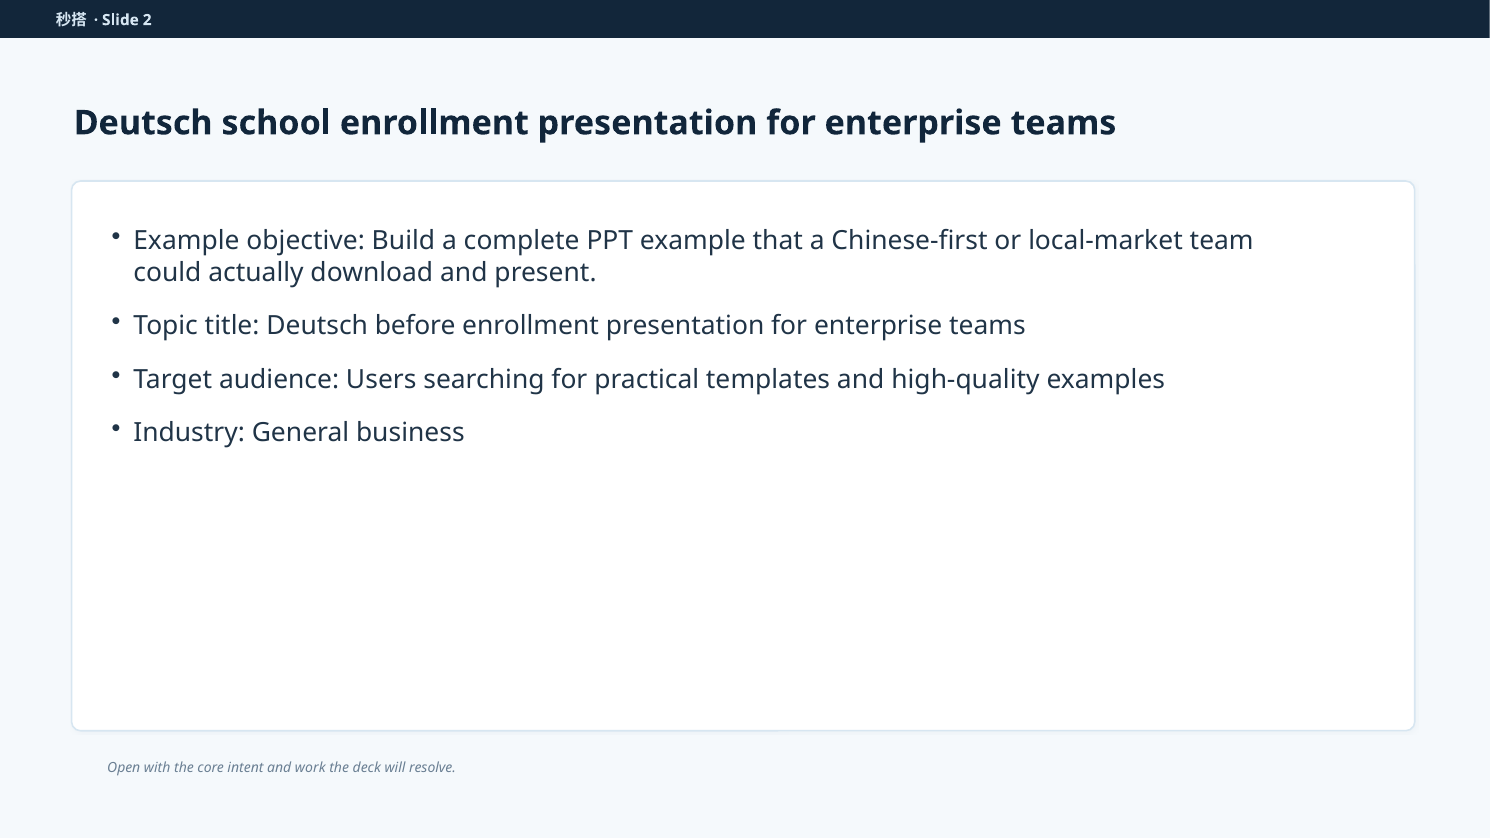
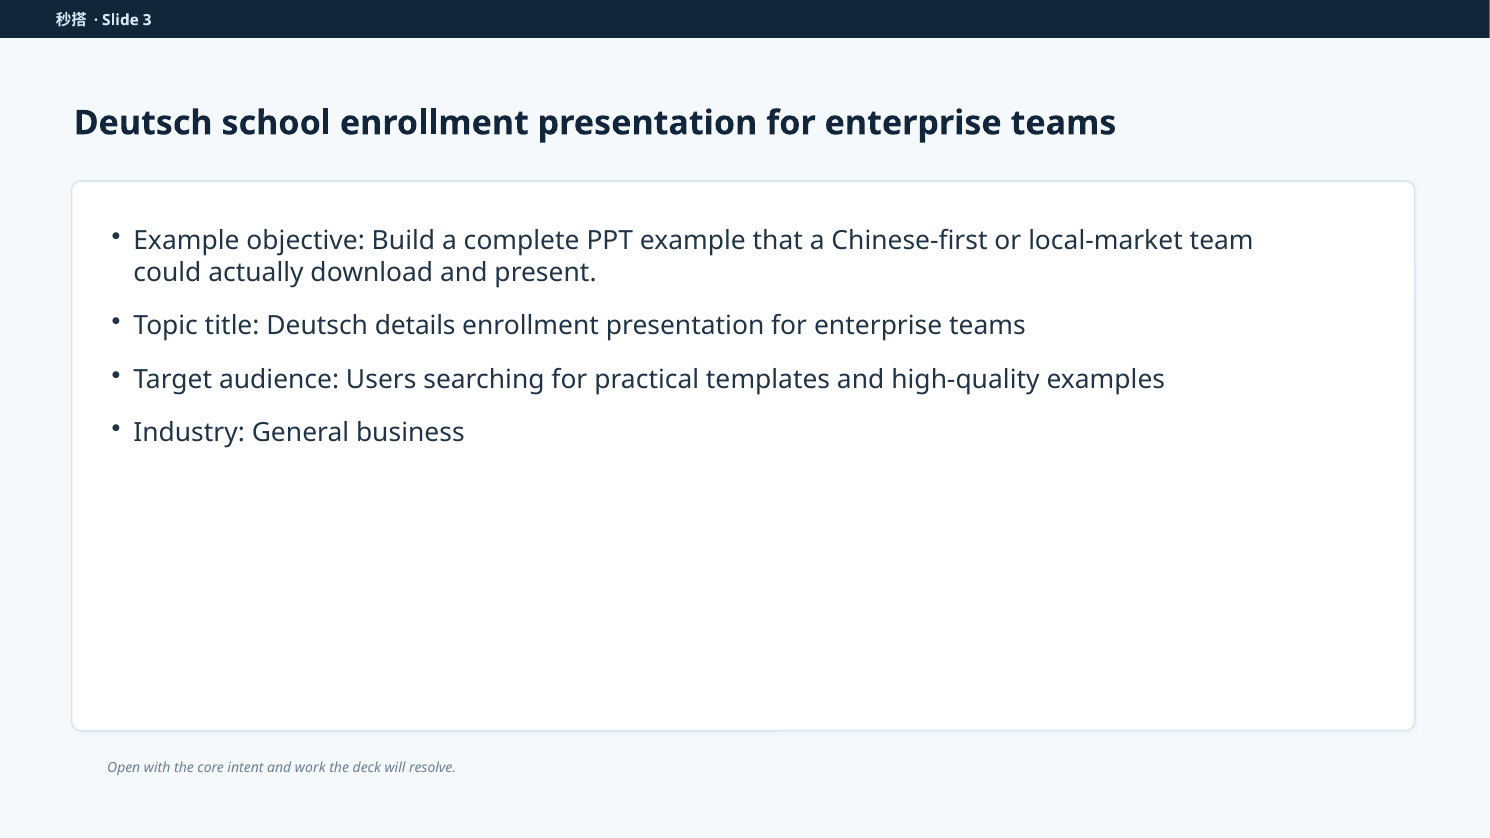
2: 2 -> 3
before: before -> details
